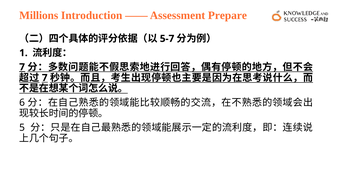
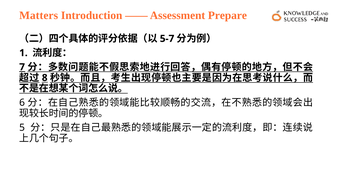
Millions: Millions -> Matters
7 at (45, 78): 7 -> 8
